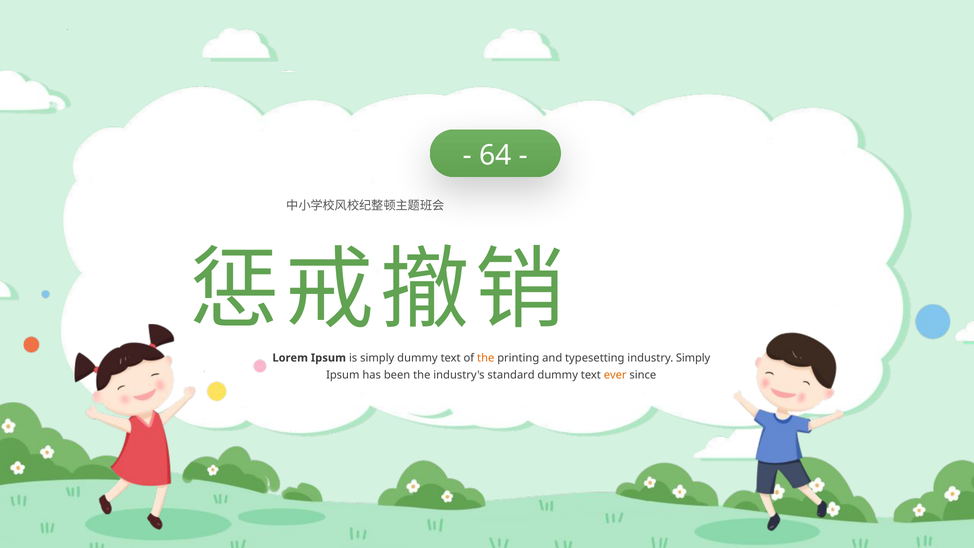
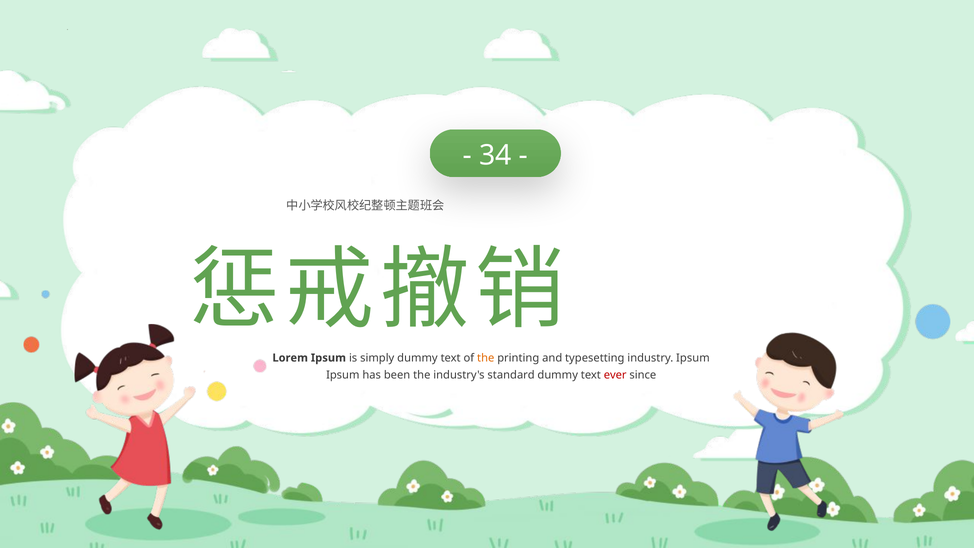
64: 64 -> 34
industry Simply: Simply -> Ipsum
ever colour: orange -> red
